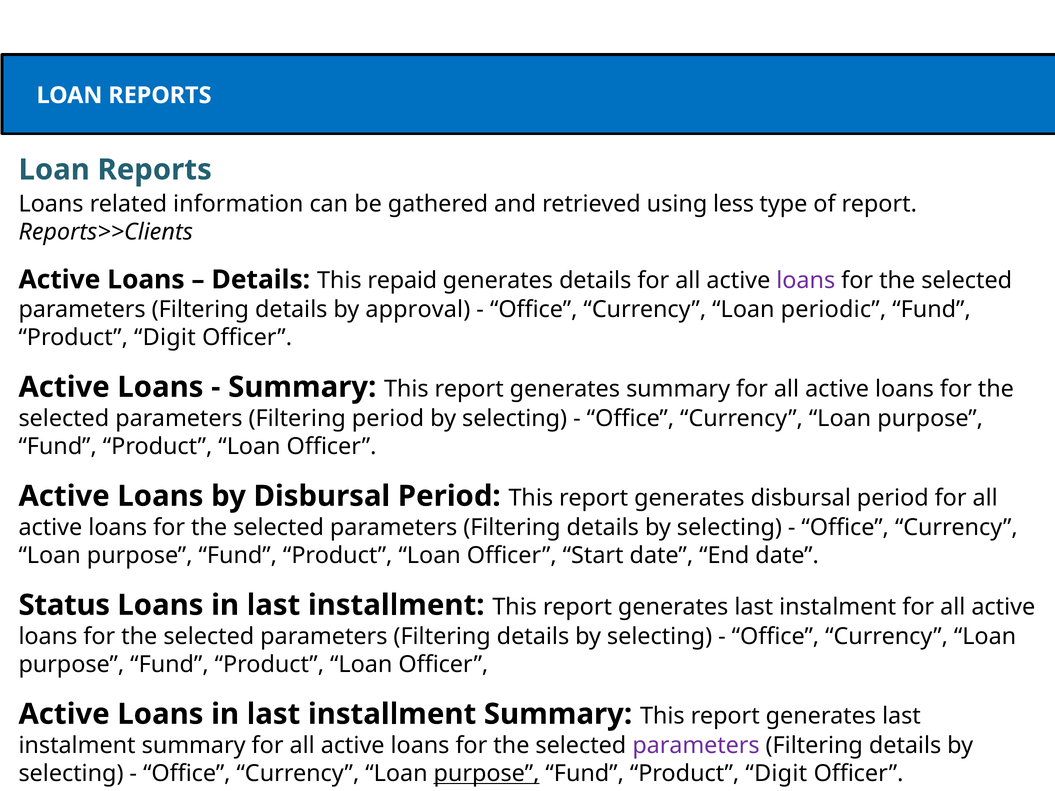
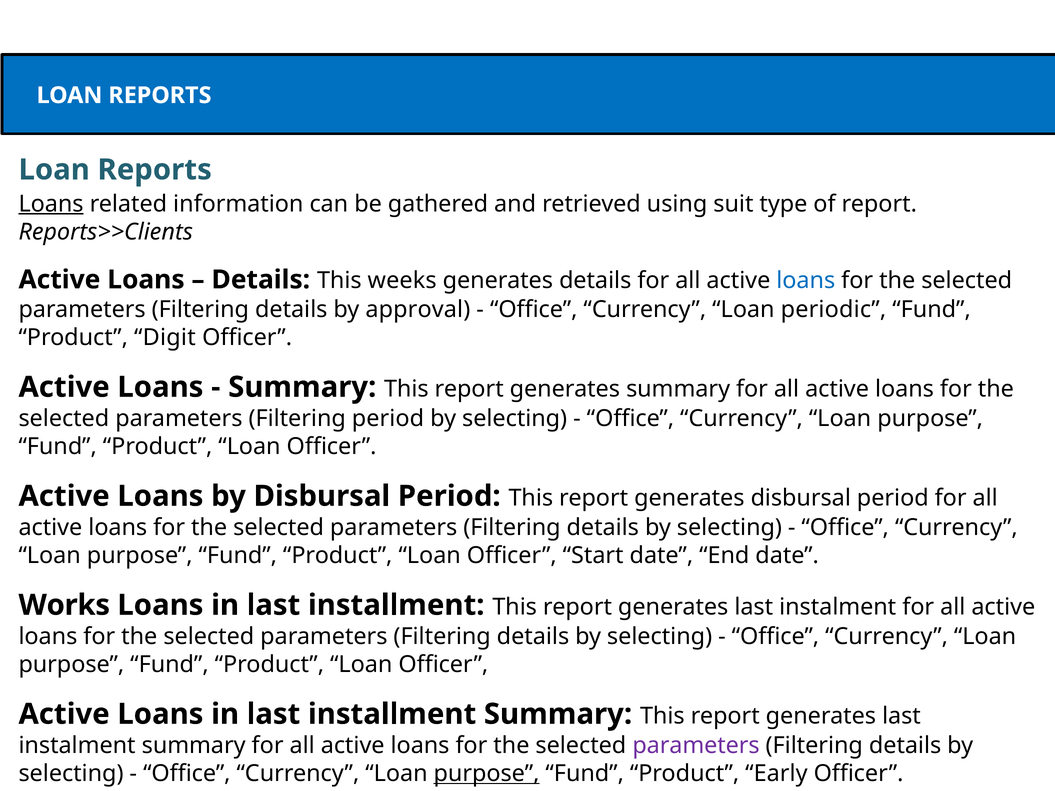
Loans at (51, 204) underline: none -> present
less: less -> suit
repaid: repaid -> weeks
loans at (806, 281) colour: purple -> blue
Status: Status -> Works
Digit at (776, 774): Digit -> Early
